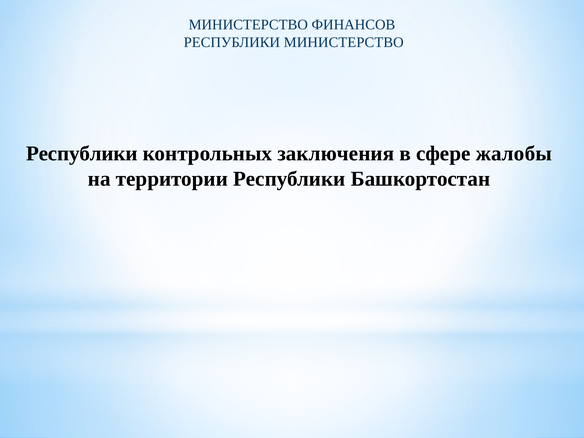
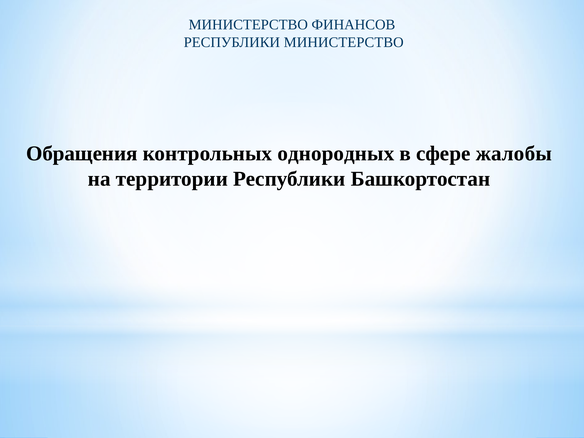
Республики at (82, 153): Республики -> Обращения
заключения: заключения -> однородных
